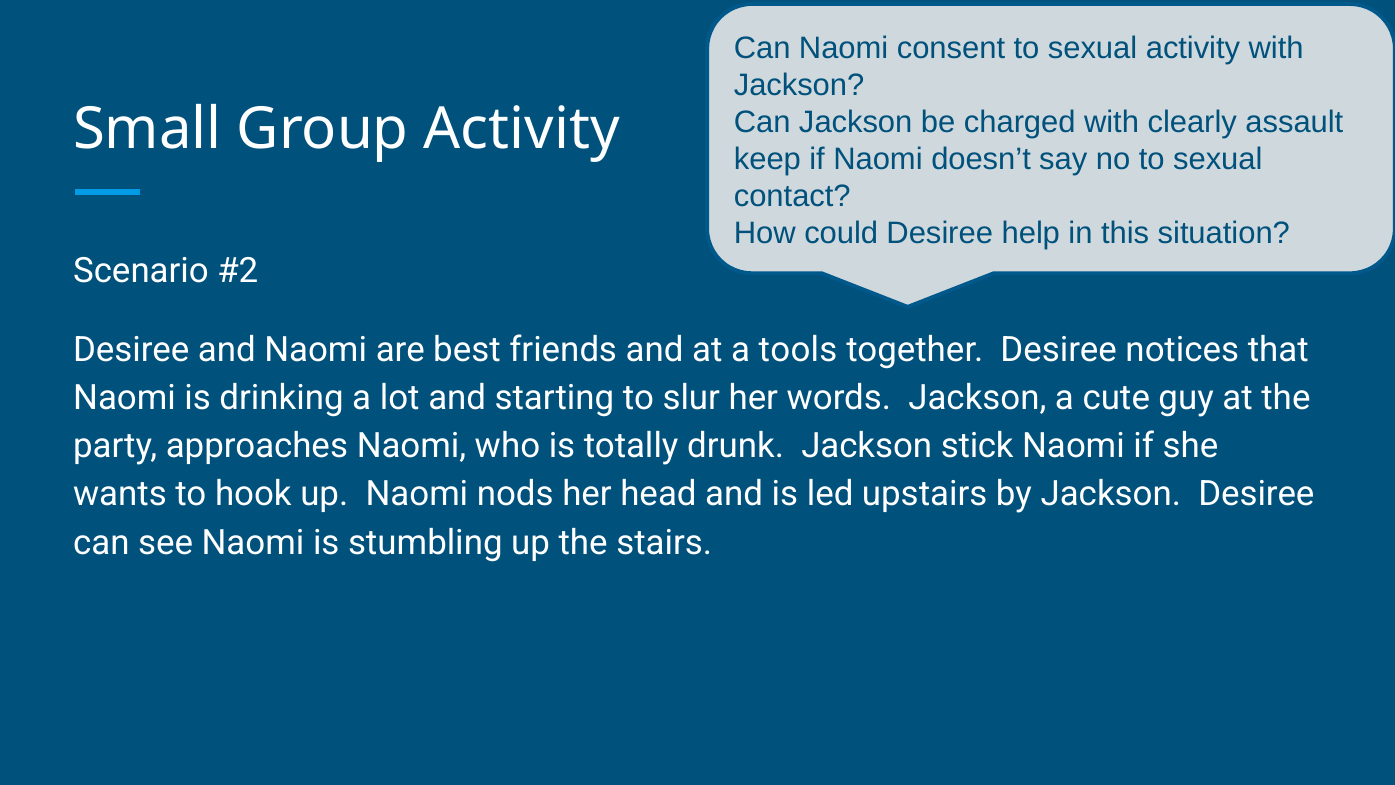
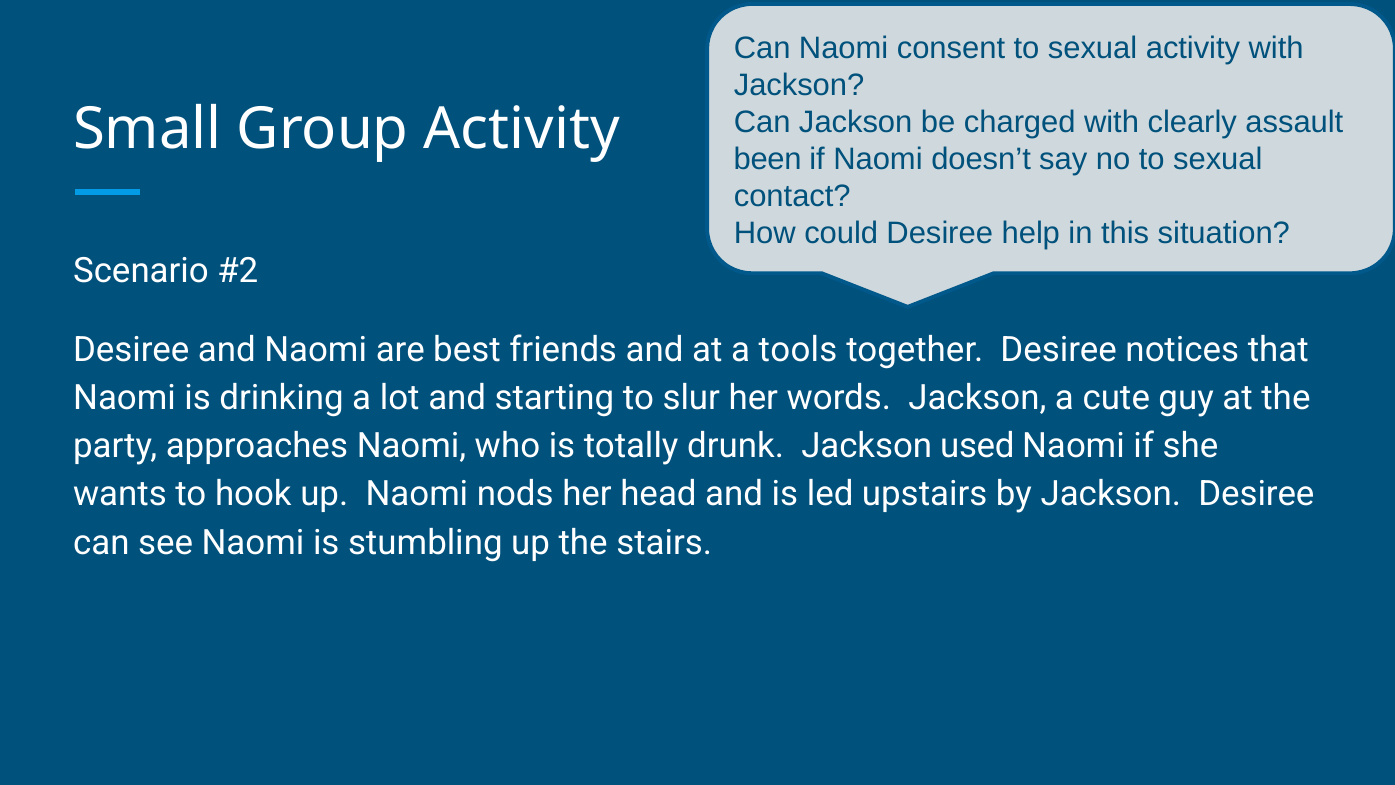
keep: keep -> been
stick: stick -> used
